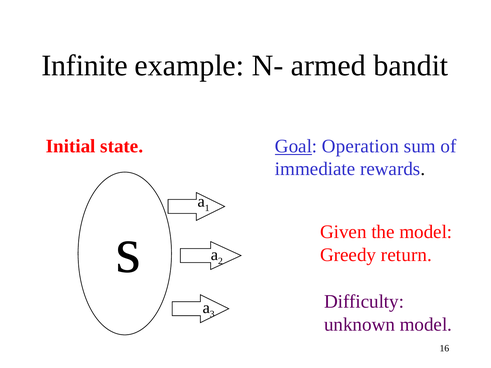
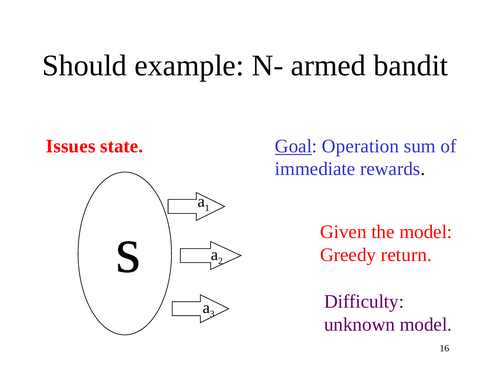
Infinite: Infinite -> Should
Initial: Initial -> Issues
